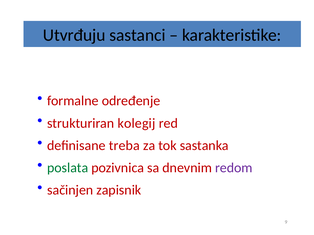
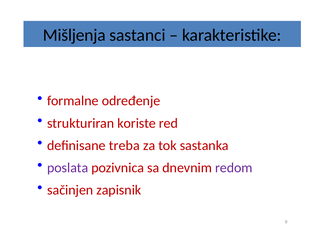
Utvrđuju: Utvrđuju -> Mišljenja
kolegij: kolegij -> koriste
poslata colour: green -> purple
